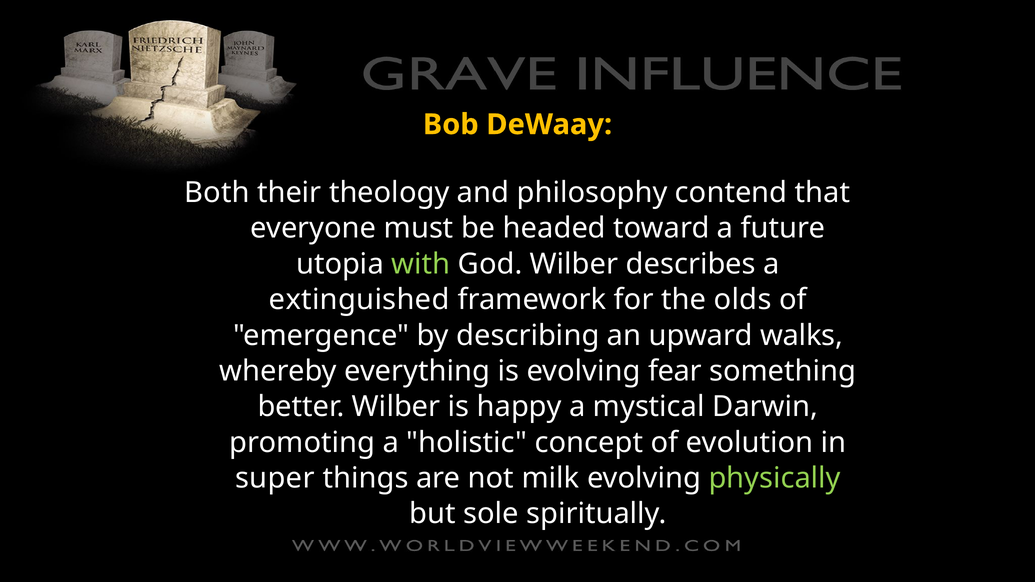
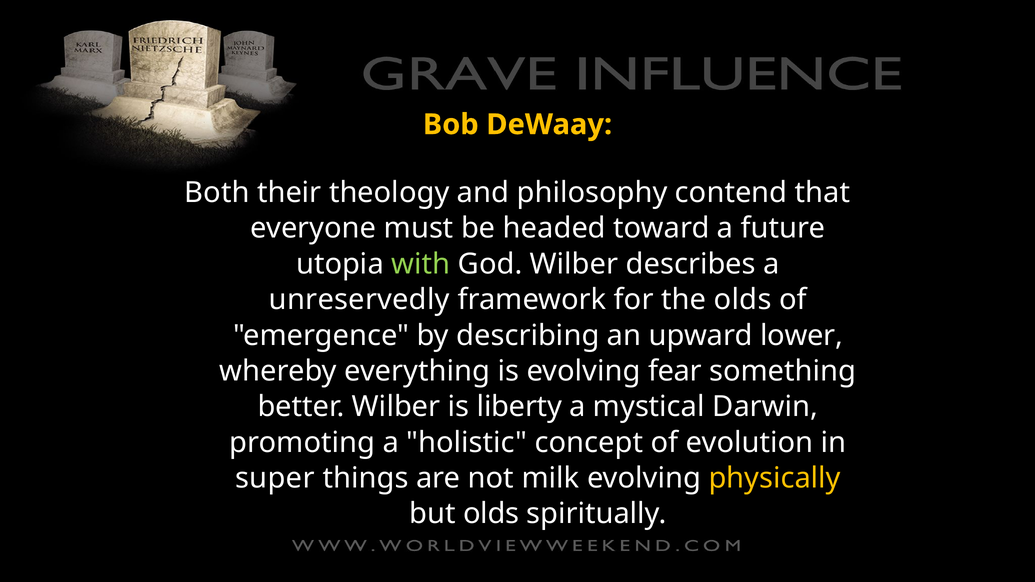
extinguished: extinguished -> unreservedly
walks: walks -> lower
happy: happy -> liberty
physically colour: light green -> yellow
but sole: sole -> olds
